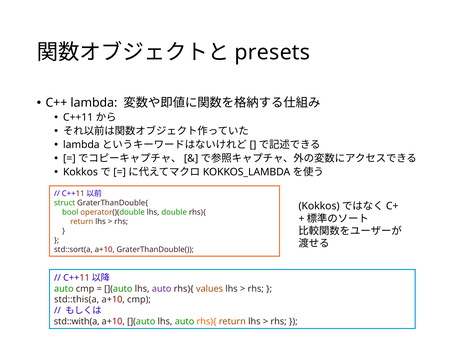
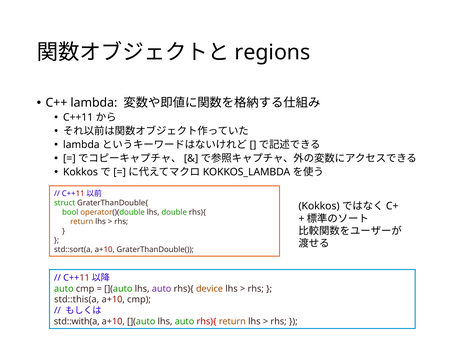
presets: presets -> regions
values: values -> device
rhs){ at (207, 321) colour: orange -> red
